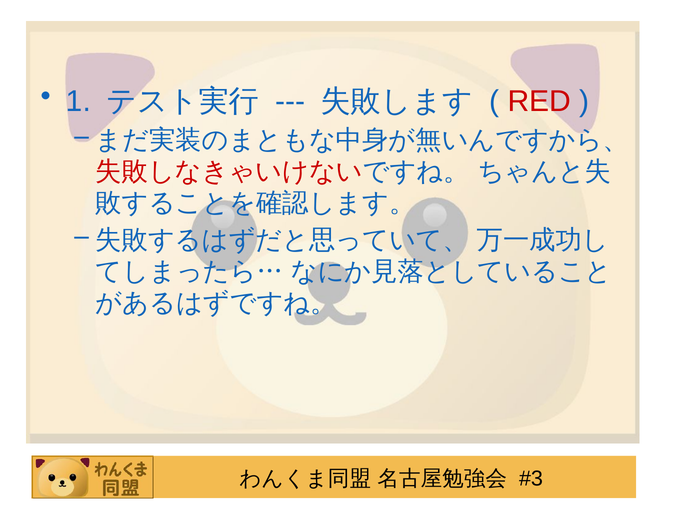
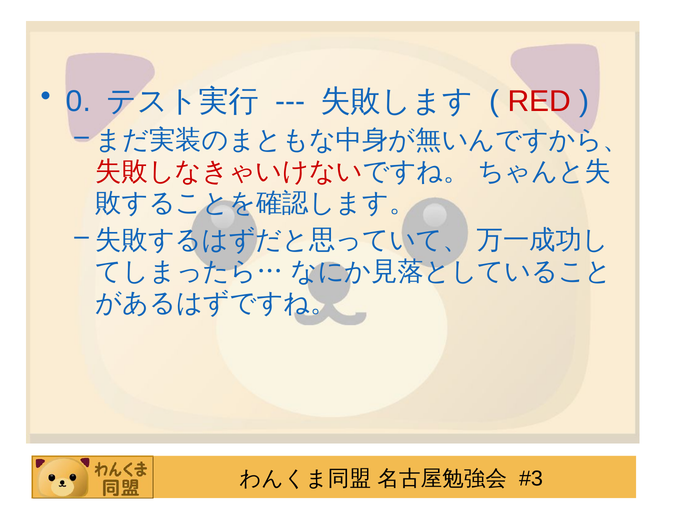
1: 1 -> 0
